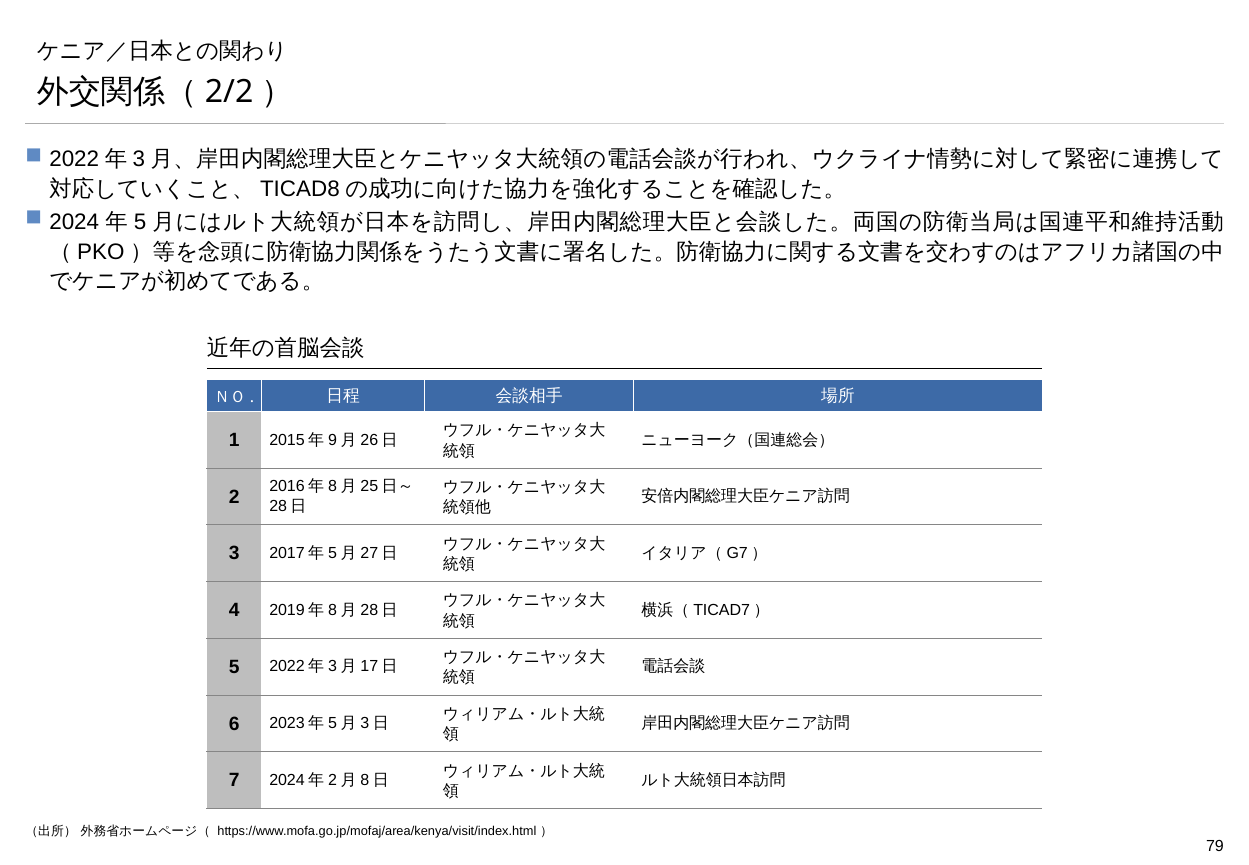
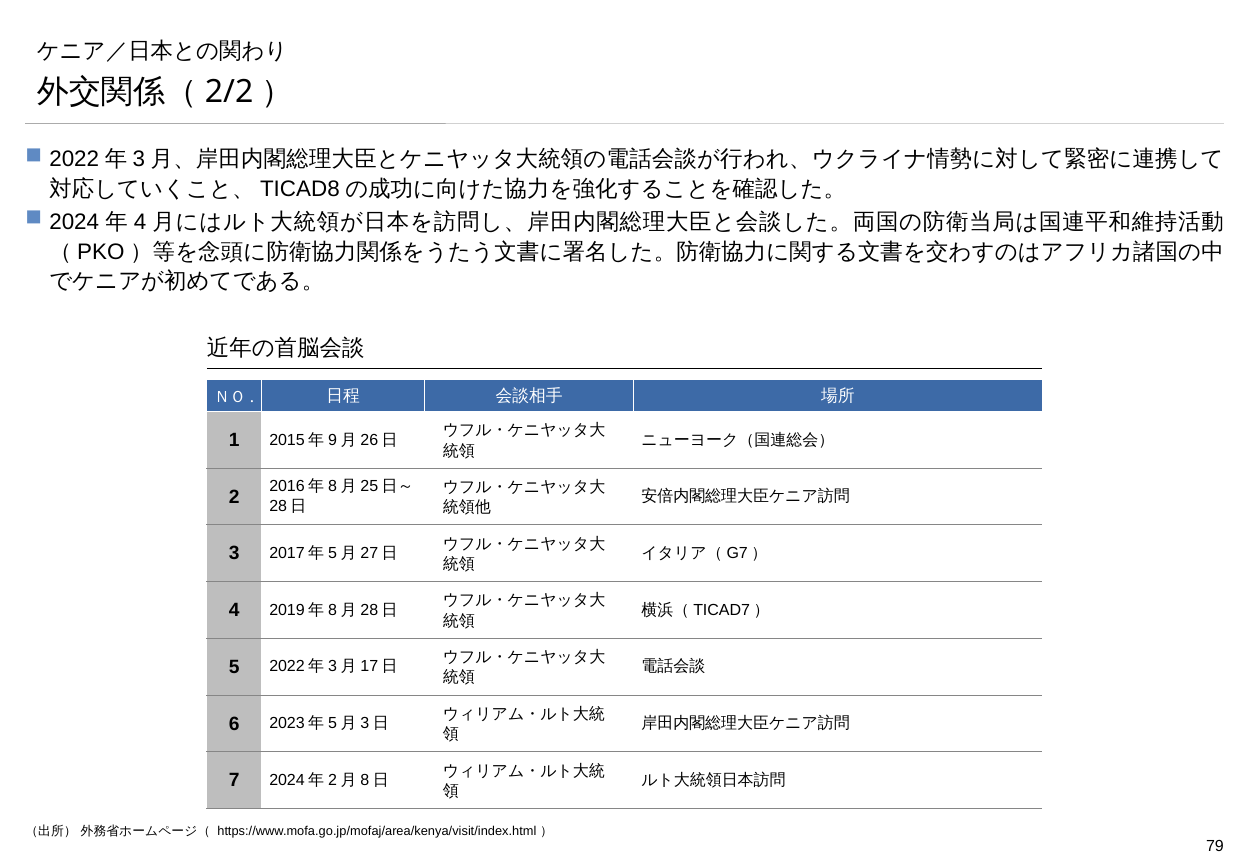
5 at (140, 222): 5 -> 4
